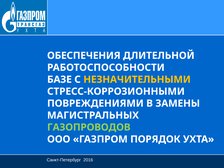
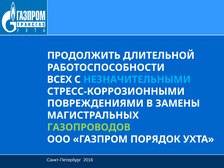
ОБЕСПЕЧЕНИЯ: ОБЕСПЕЧЕНИЯ -> ПРОДОЛЖИТЬ
БАЗЕ: БАЗЕ -> ВСЕХ
НЕЗНАЧИТЕЛЬНЫМИ colour: yellow -> light blue
